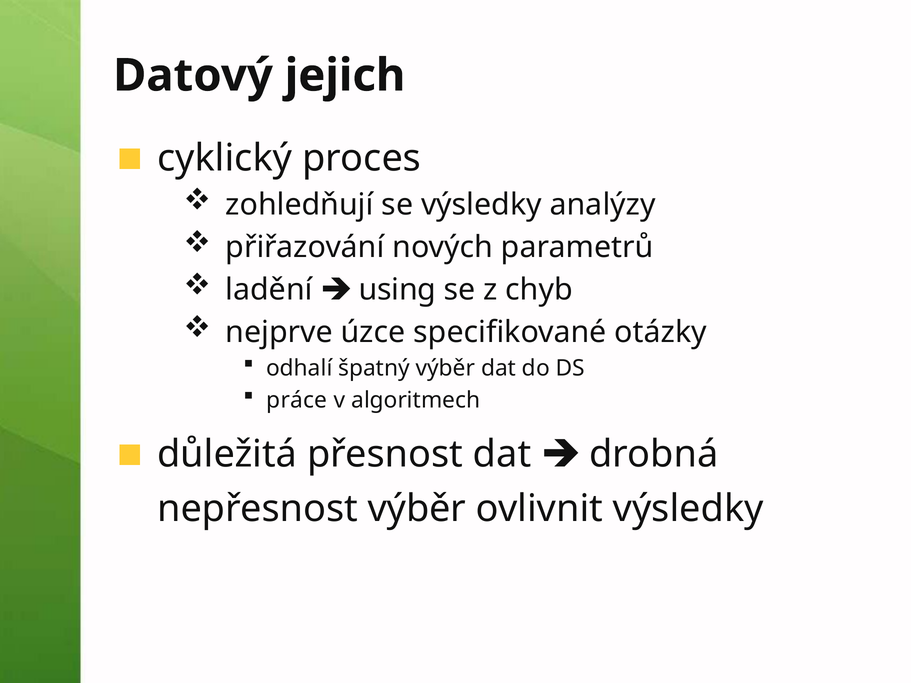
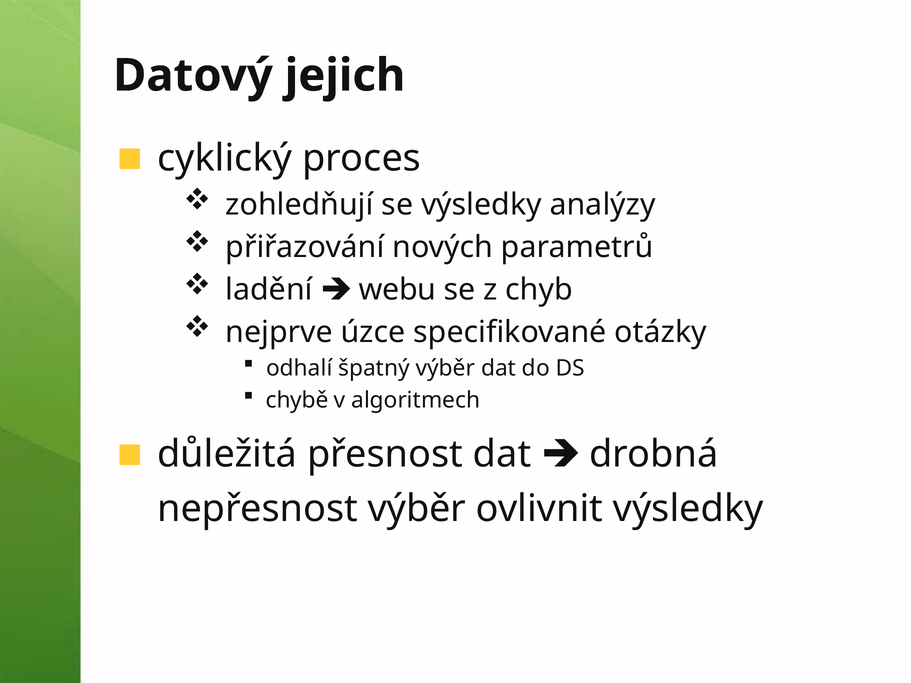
using: using -> webu
práce: práce -> chybě
